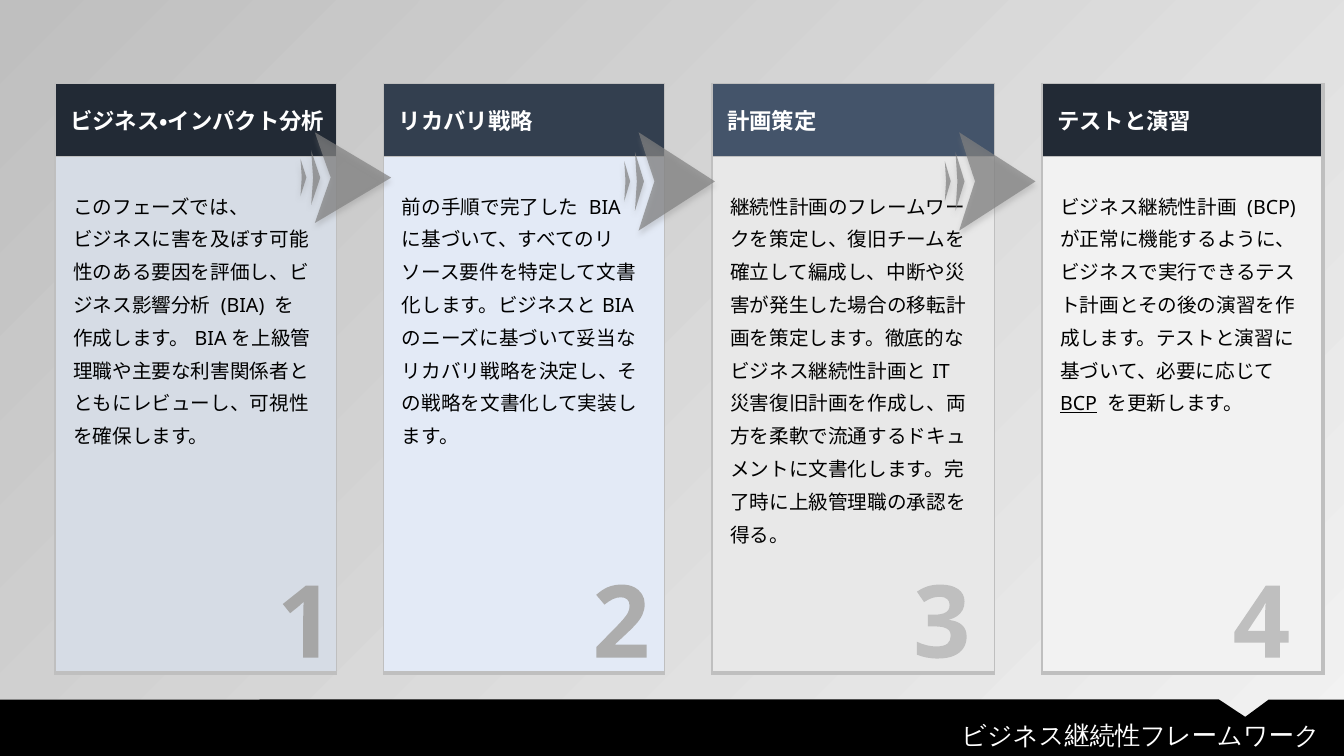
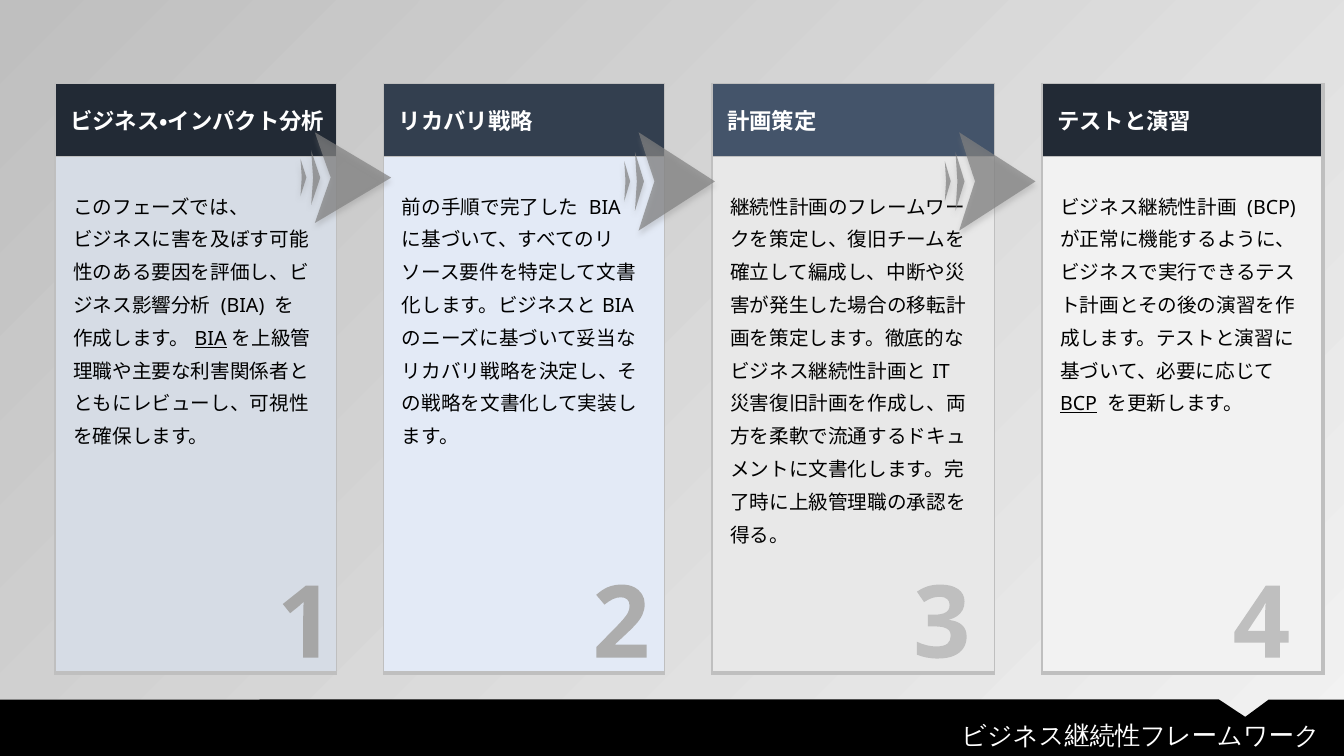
BIA at (211, 339) underline: none -> present
